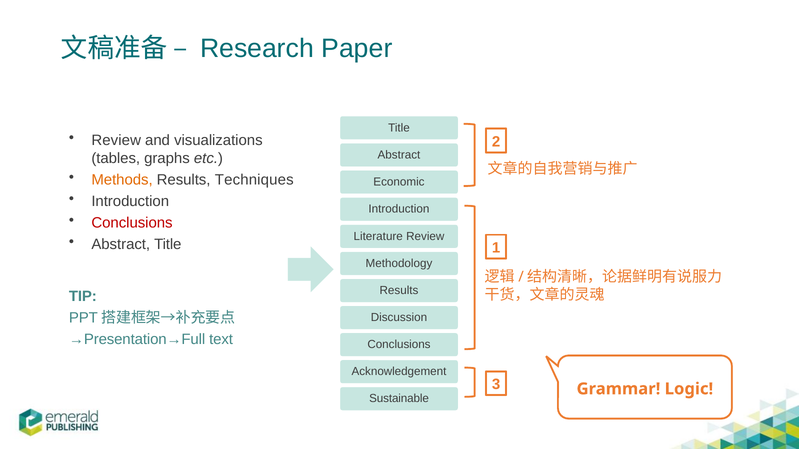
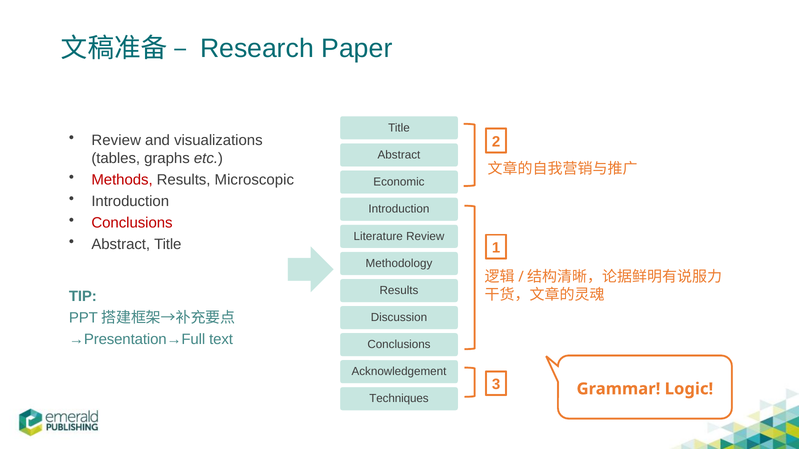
Methods colour: orange -> red
Techniques: Techniques -> Microscopic
Sustainable: Sustainable -> Techniques
